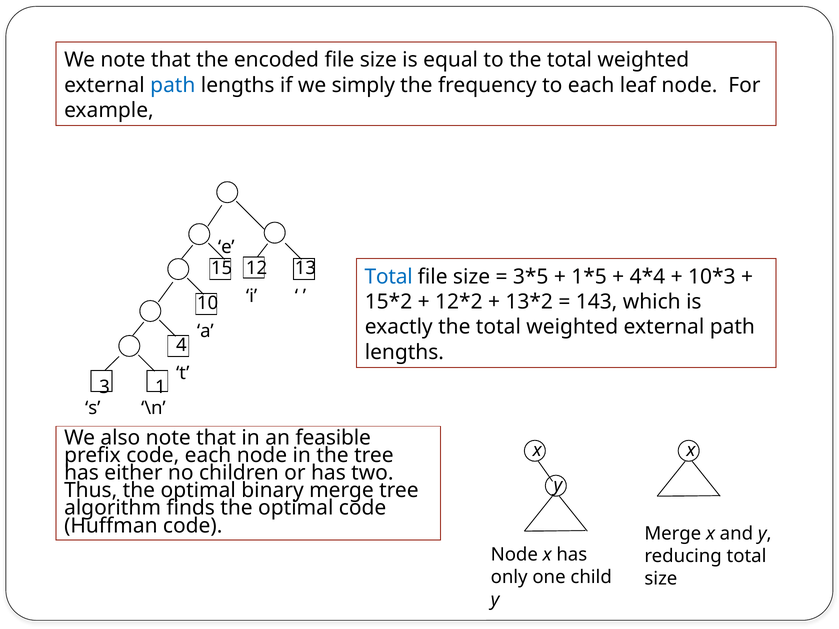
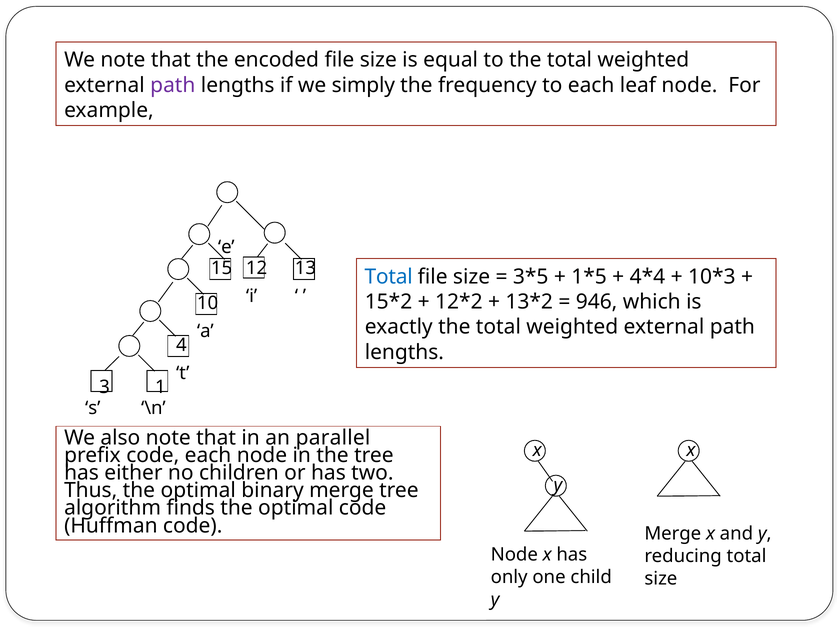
path at (173, 85) colour: blue -> purple
143: 143 -> 946
feasible: feasible -> parallel
